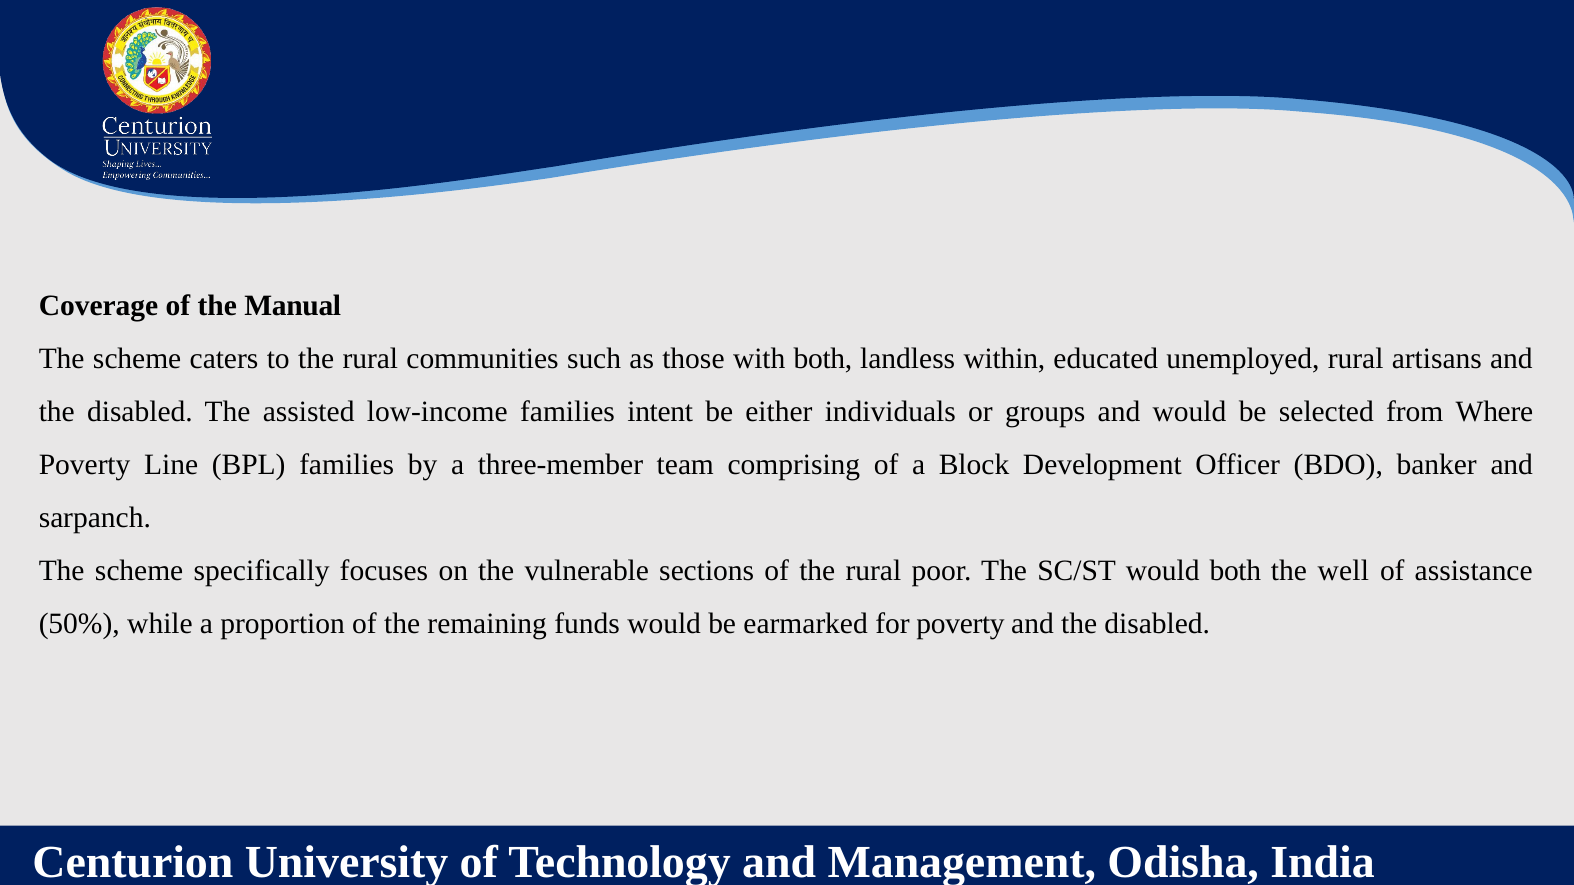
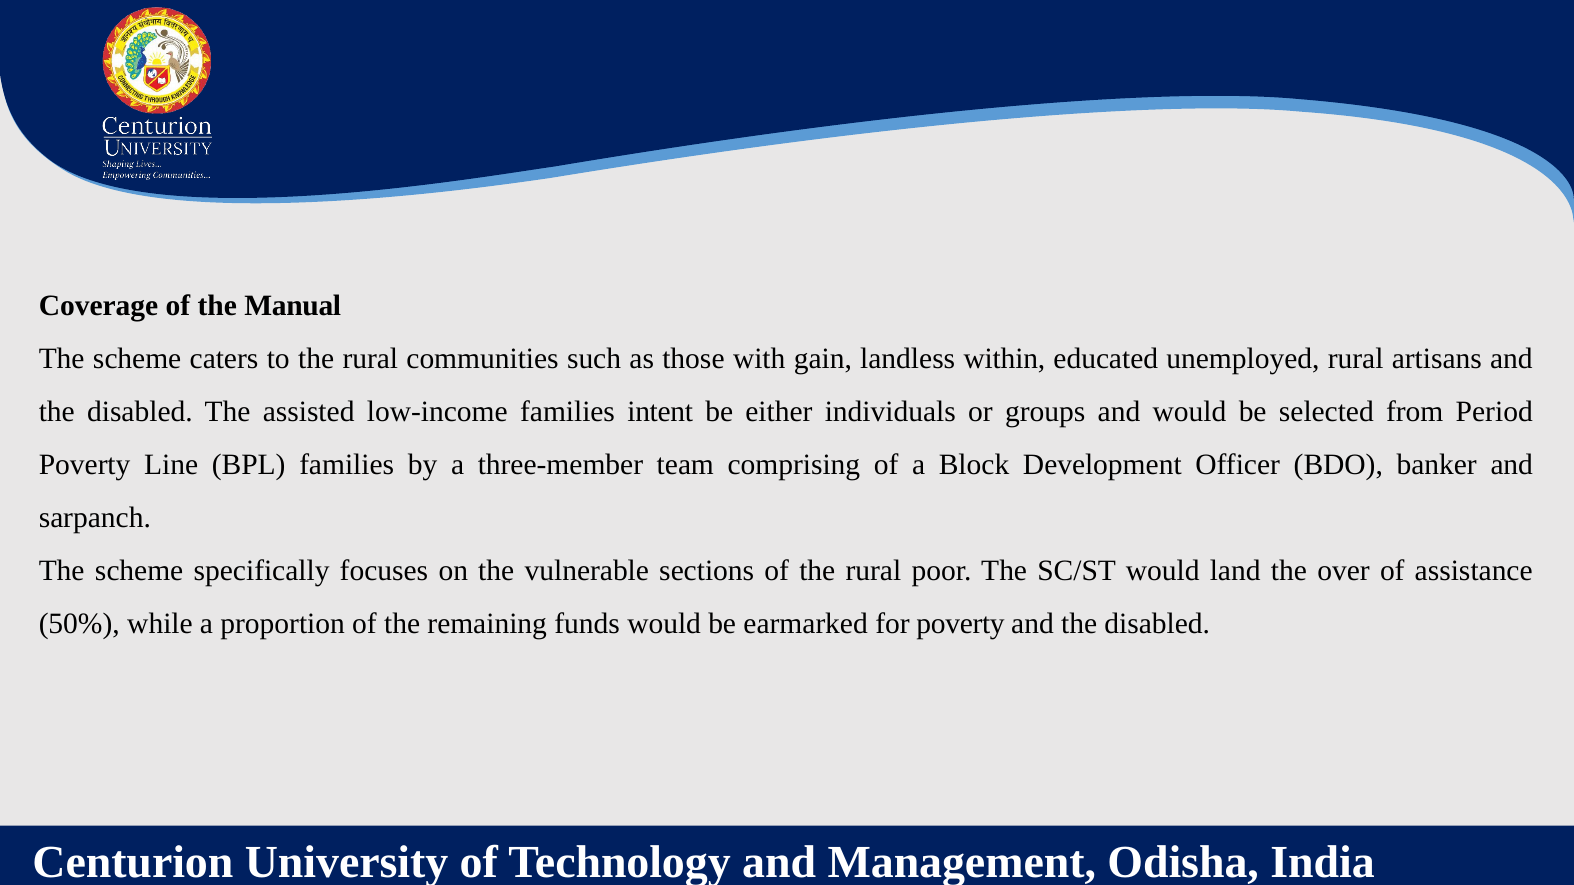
with both: both -> gain
Where: Where -> Period
would both: both -> land
well: well -> over
